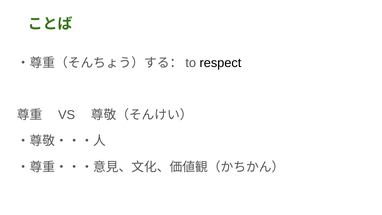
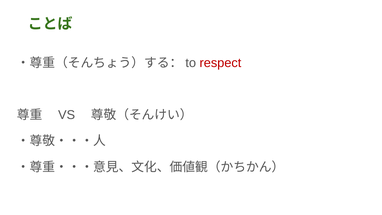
respect colour: black -> red
